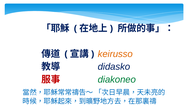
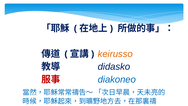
diakoneo colour: green -> blue
